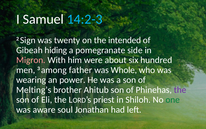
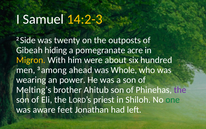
14:2-3 colour: light blue -> yellow
Sign: Sign -> Side
intended: intended -> outposts
side: side -> acre
Migron colour: pink -> yellow
father: father -> ahead
soul: soul -> feet
